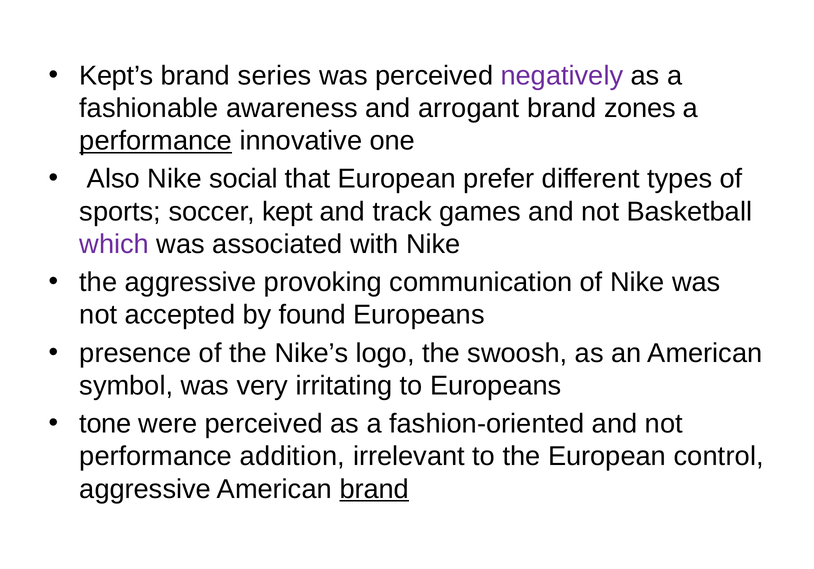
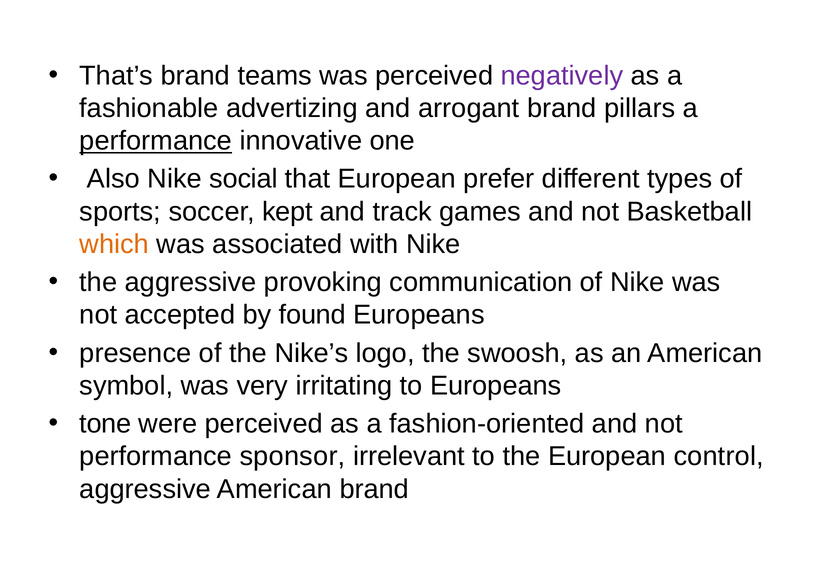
Kept’s: Kept’s -> That’s
series: series -> teams
awareness: awareness -> advertizing
zones: zones -> pillars
which colour: purple -> orange
addition: addition -> sponsor
brand at (374, 489) underline: present -> none
